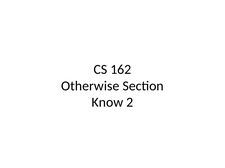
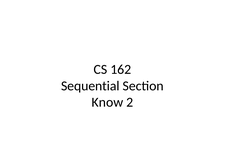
Otherwise: Otherwise -> Sequential
